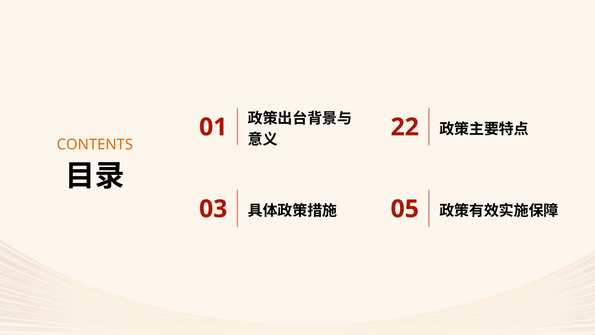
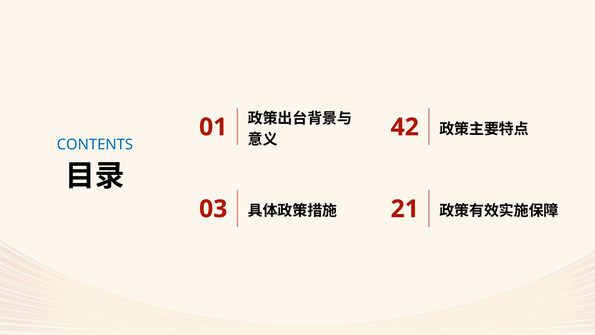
22: 22 -> 42
CONTENTS colour: orange -> blue
05: 05 -> 21
